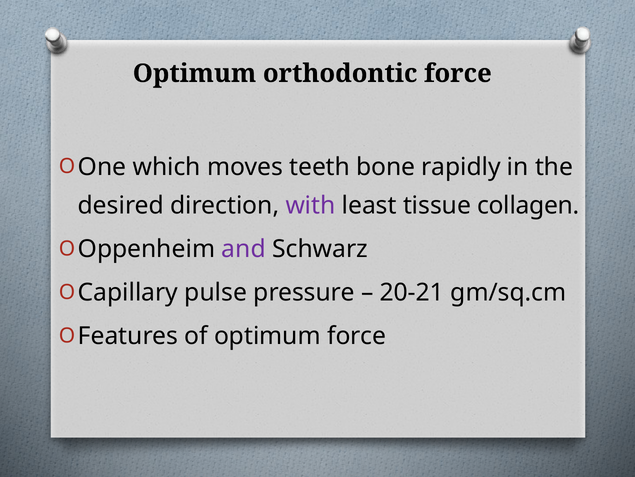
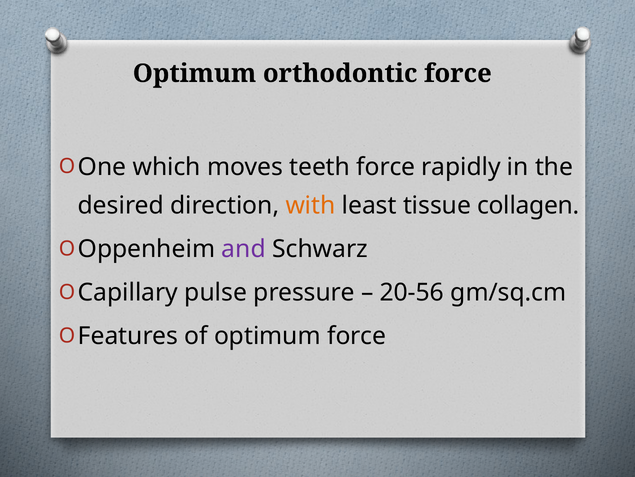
teeth bone: bone -> force
with colour: purple -> orange
20-21: 20-21 -> 20-56
